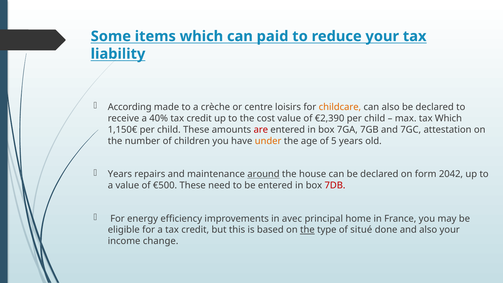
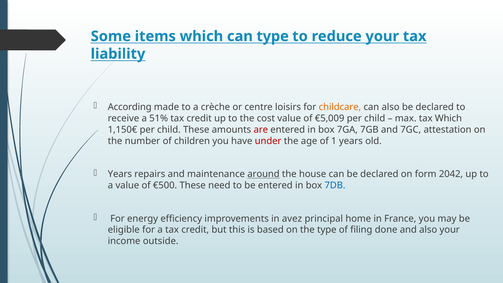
can paid: paid -> type
40%: 40% -> 51%
€2,390: €2,390 -> €5,009
under colour: orange -> red
5: 5 -> 1
7DB colour: red -> blue
avec: avec -> avez
the at (307, 230) underline: present -> none
situé: situé -> filing
change: change -> outside
